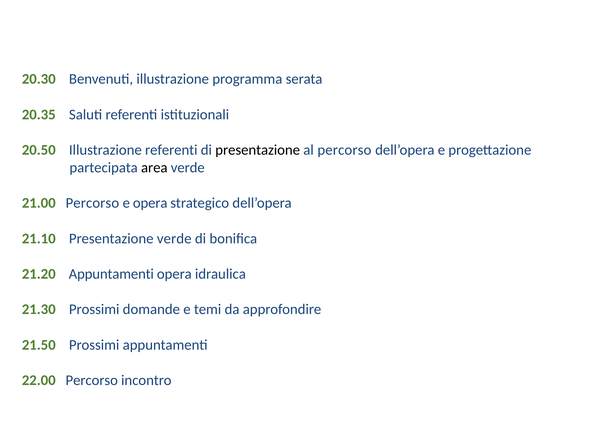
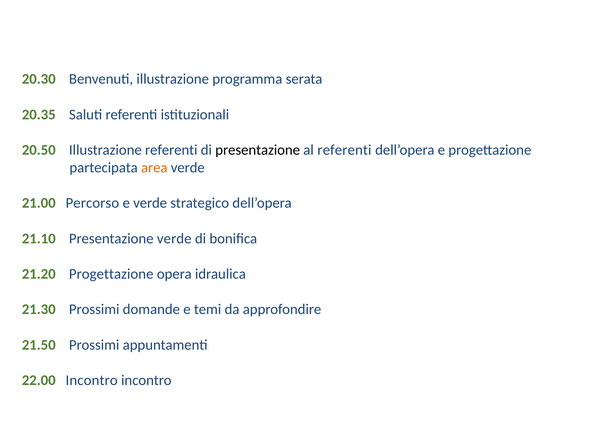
al percorso: percorso -> referenti
area colour: black -> orange
e opera: opera -> verde
21.20 Appuntamenti: Appuntamenti -> Progettazione
22.00 Percorso: Percorso -> Incontro
